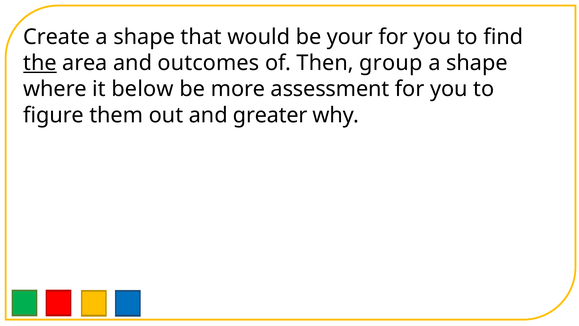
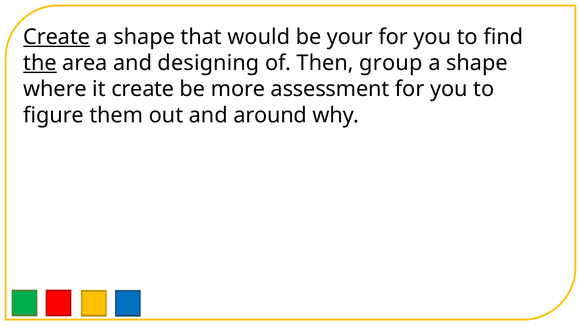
Create at (57, 37) underline: none -> present
outcomes: outcomes -> designing
it below: below -> create
greater: greater -> around
